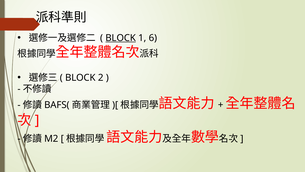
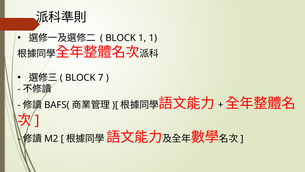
BLOCK at (121, 38) underline: present -> none
1 6: 6 -> 1
2: 2 -> 7
